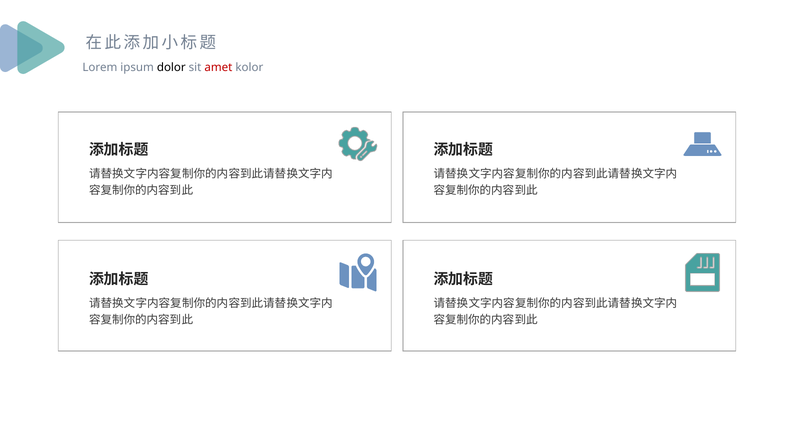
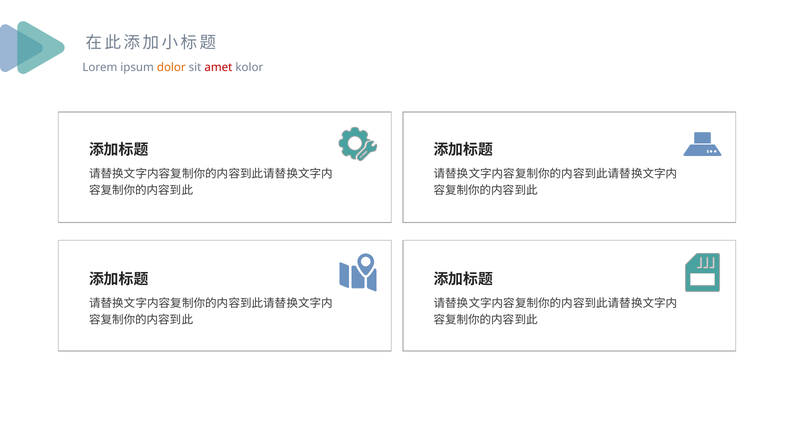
dolor colour: black -> orange
